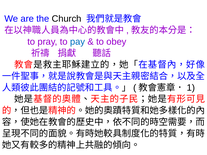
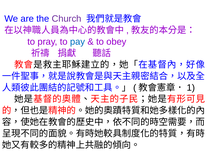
Church colour: black -> purple
